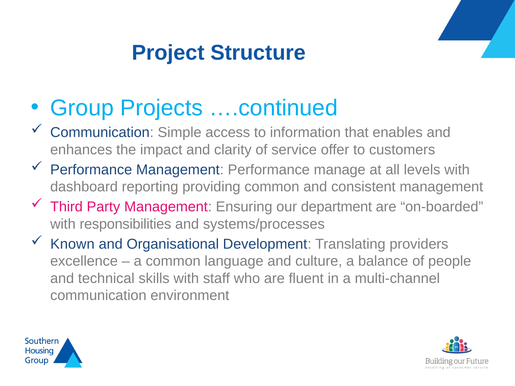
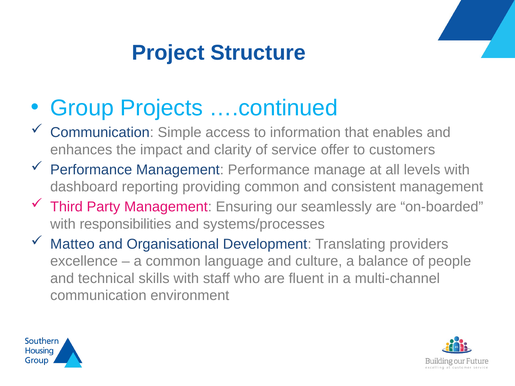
department: department -> seamlessly
Known: Known -> Matteo
